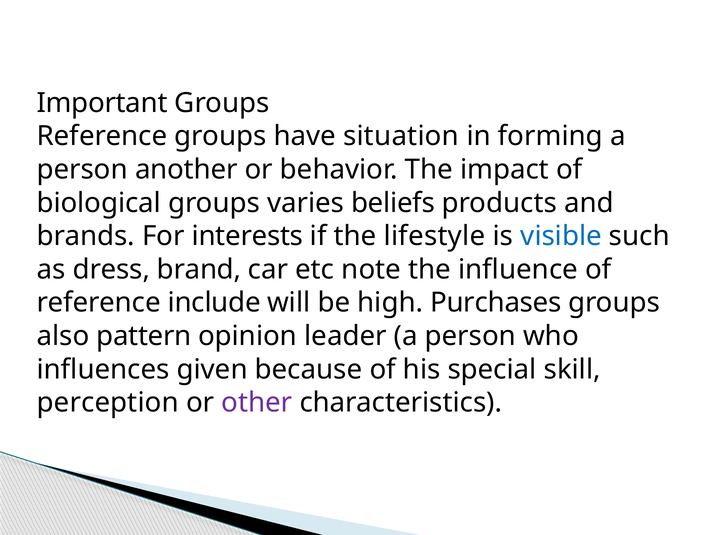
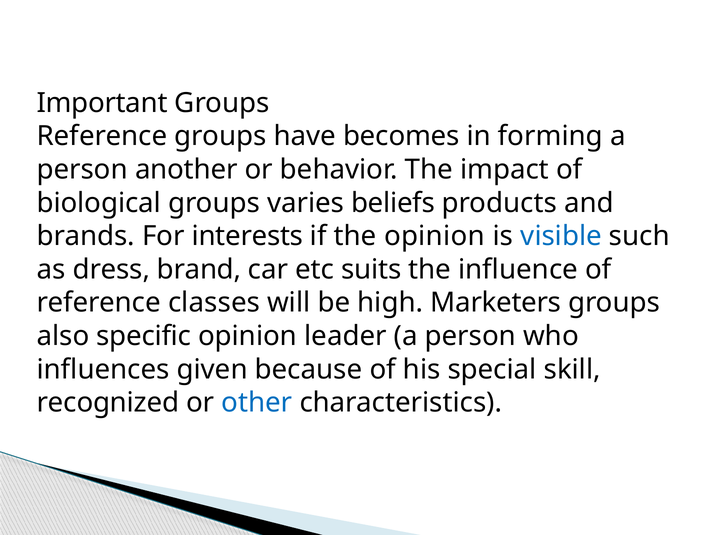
situation: situation -> becomes
the lifestyle: lifestyle -> opinion
note: note -> suits
include: include -> classes
Purchases: Purchases -> Marketers
pattern: pattern -> specific
perception: perception -> recognized
other colour: purple -> blue
